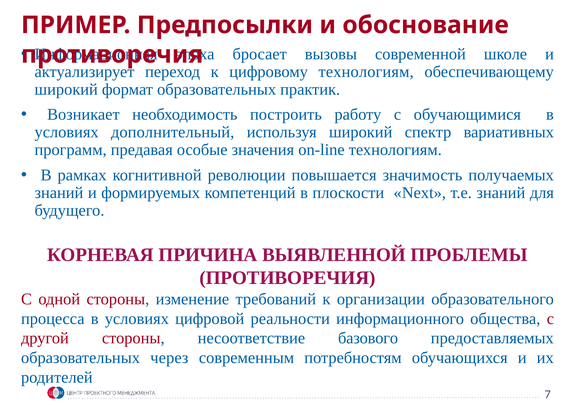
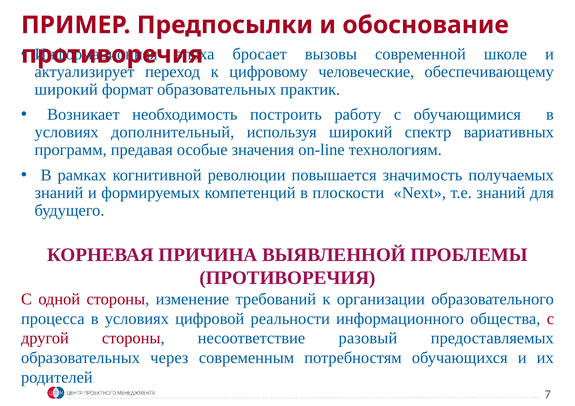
цифровому технологиям: технологиям -> человеческие
базового: базового -> разовый
